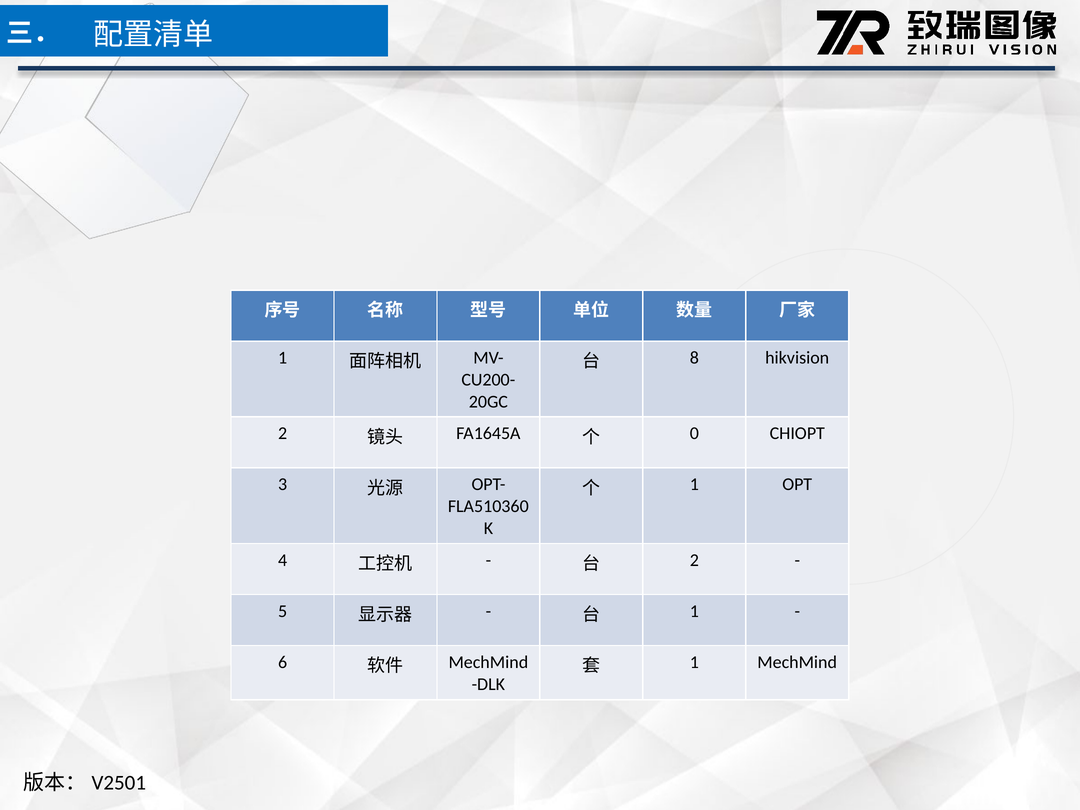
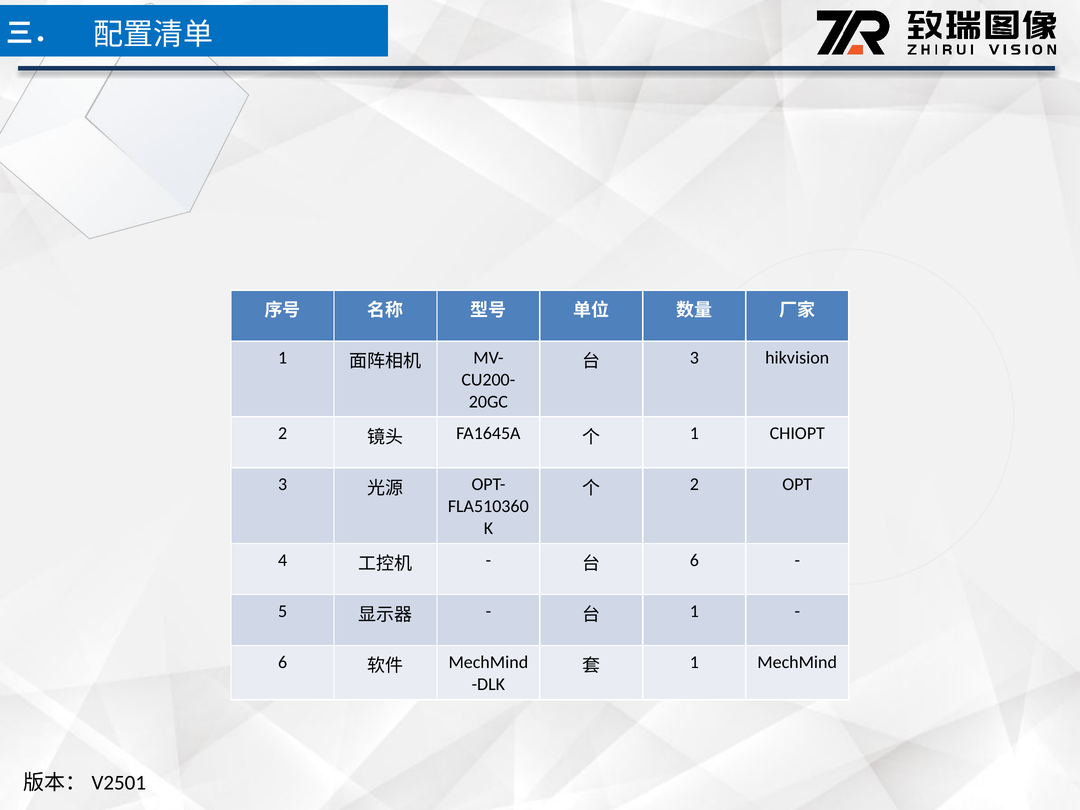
8 at (694, 358): 8 -> 3
0 at (694, 433): 0 -> 1
1 at (694, 484): 1 -> 2
2 at (694, 560): 2 -> 6
